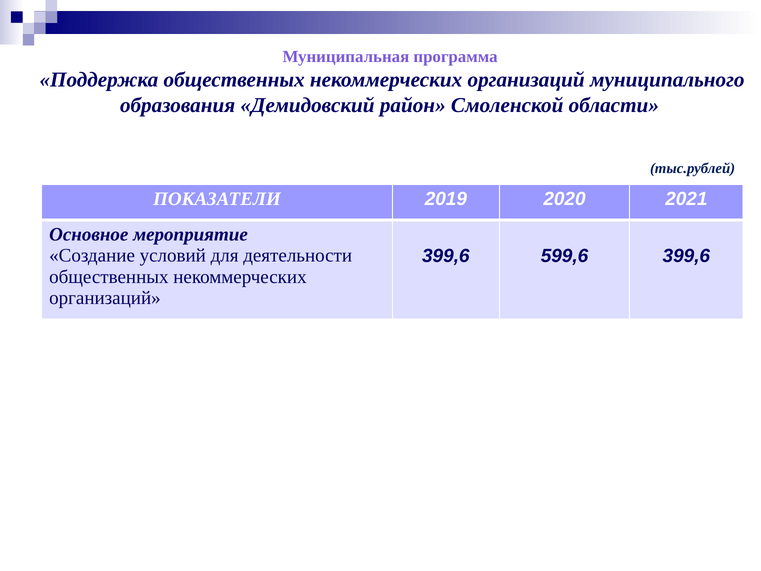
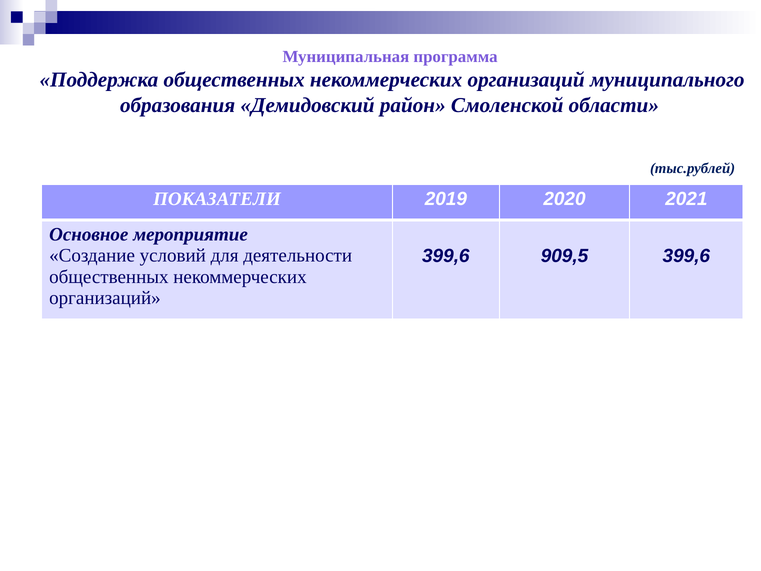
599,6: 599,6 -> 909,5
